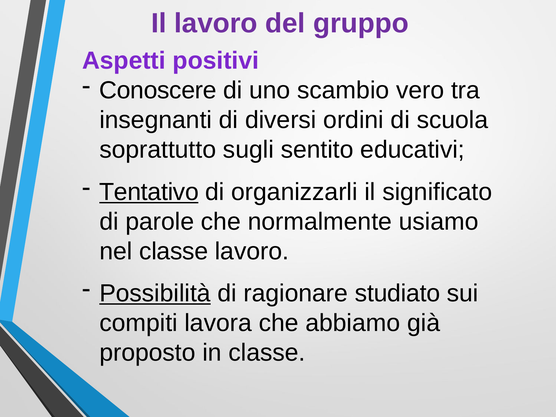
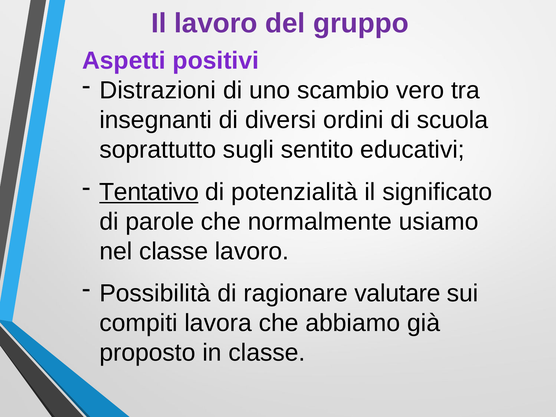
Conoscere: Conoscere -> Distrazioni
organizzarli: organizzarli -> potenzialità
Possibilità underline: present -> none
studiato: studiato -> valutare
